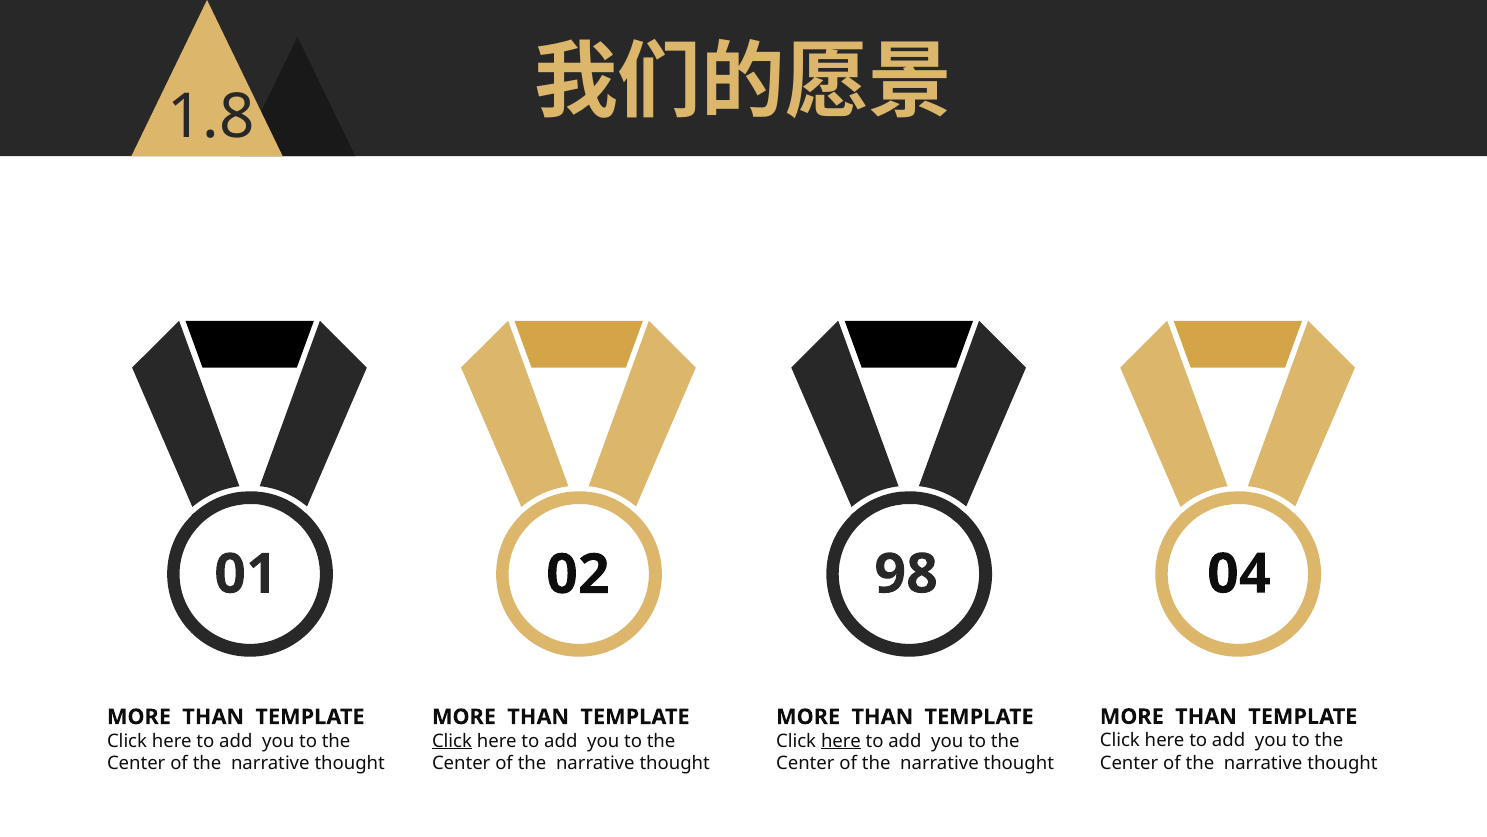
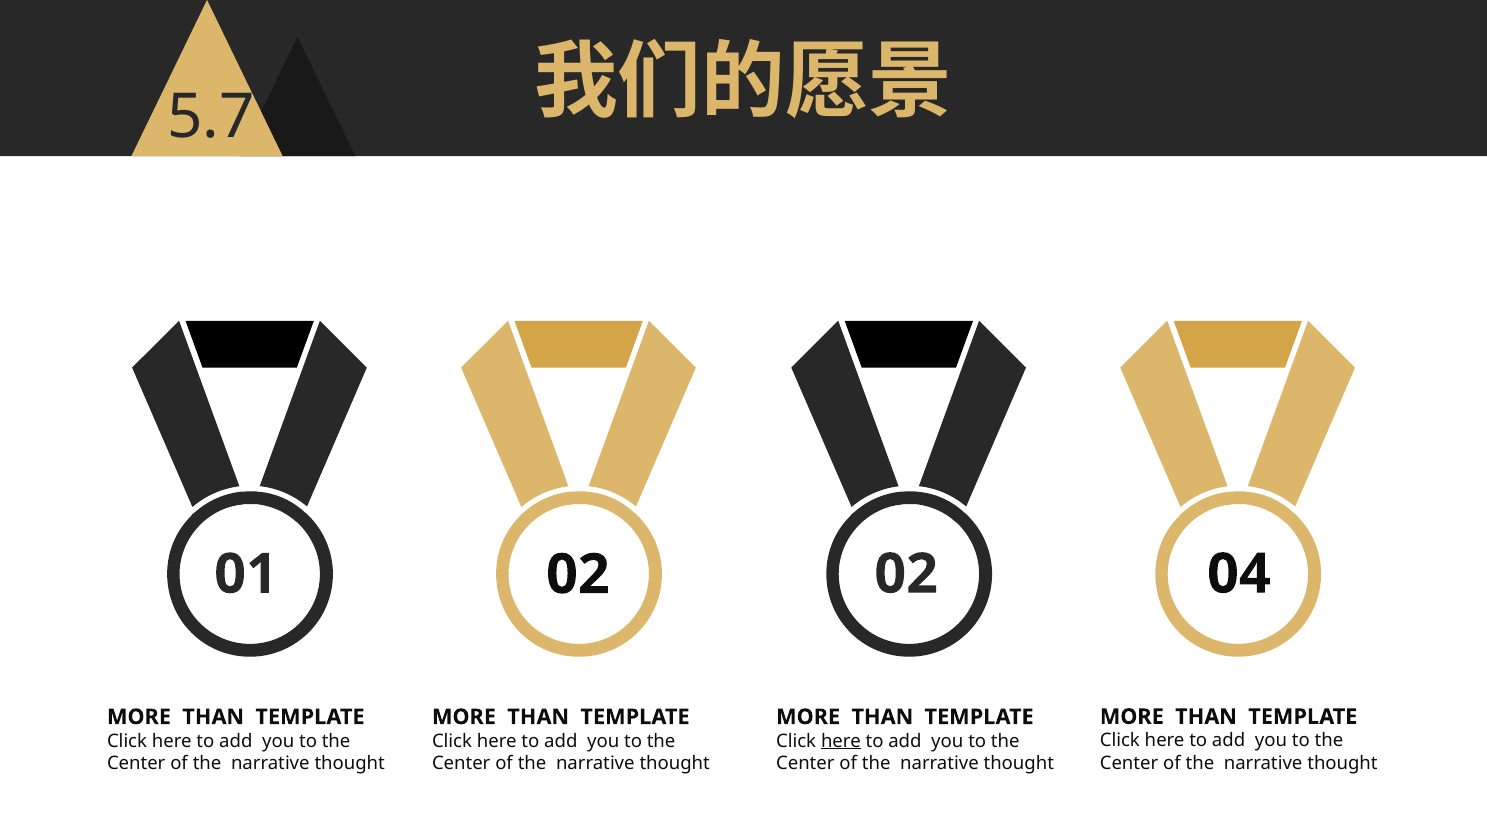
1.8: 1.8 -> 5.7
02 98: 98 -> 02
Click at (452, 740) underline: present -> none
